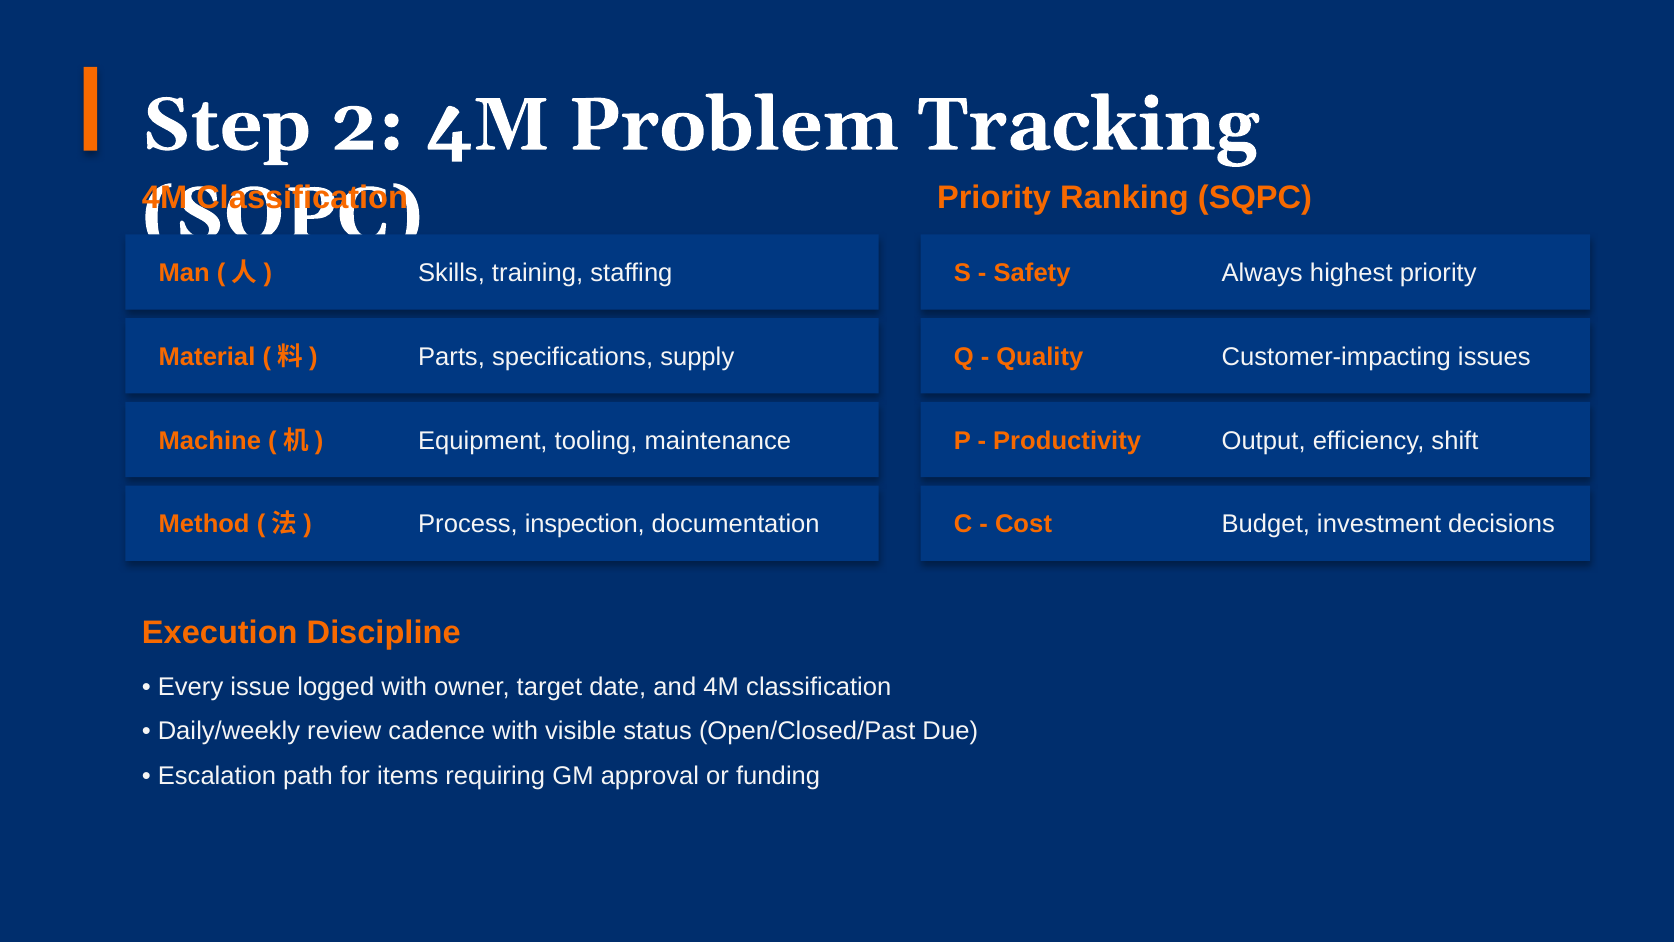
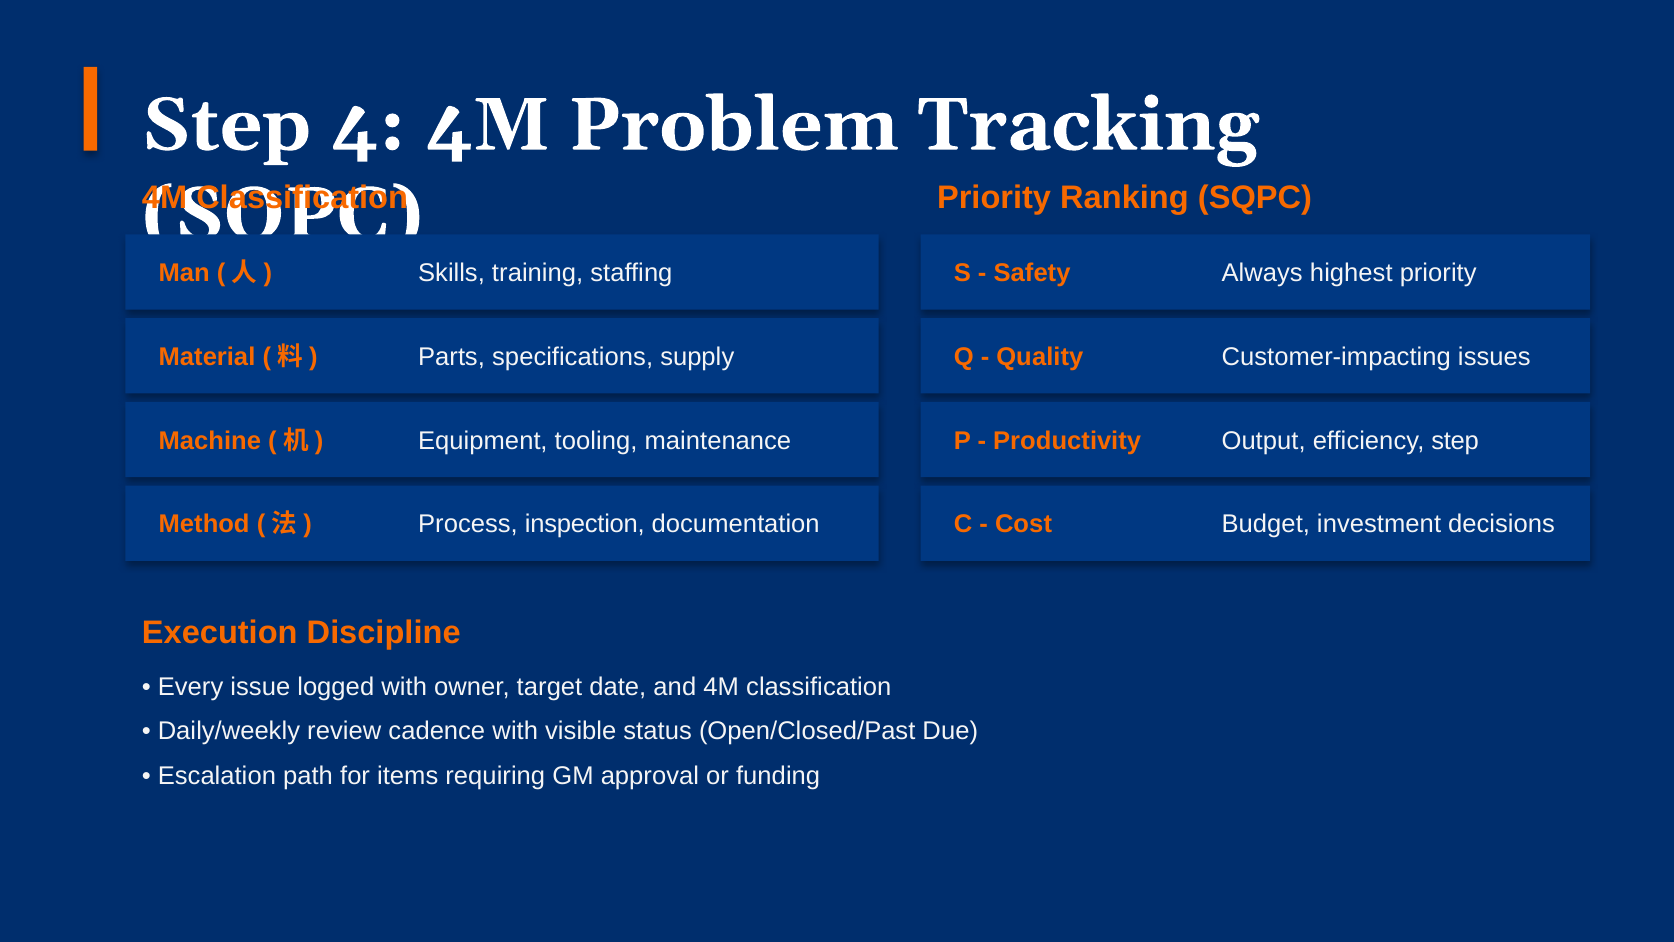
2: 2 -> 4
efficiency shift: shift -> step
